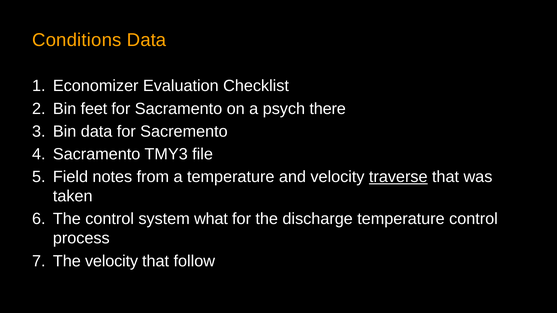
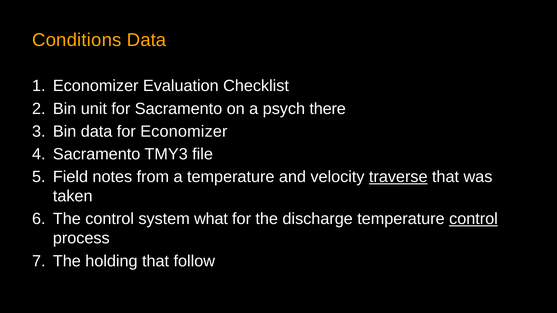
feet: feet -> unit
for Sacremento: Sacremento -> Economizer
control at (473, 219) underline: none -> present
The velocity: velocity -> holding
